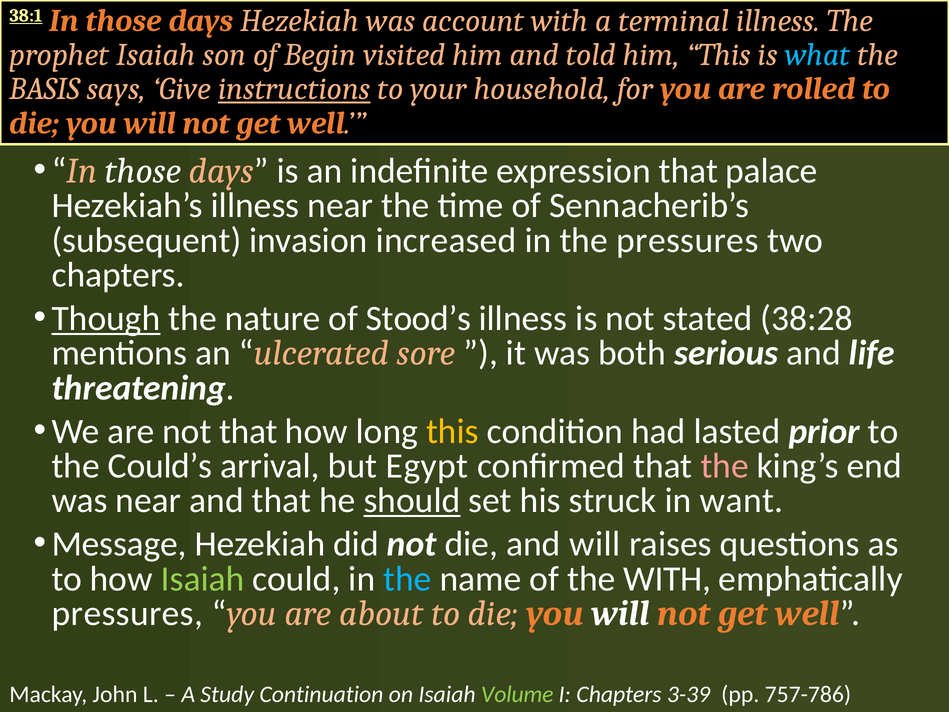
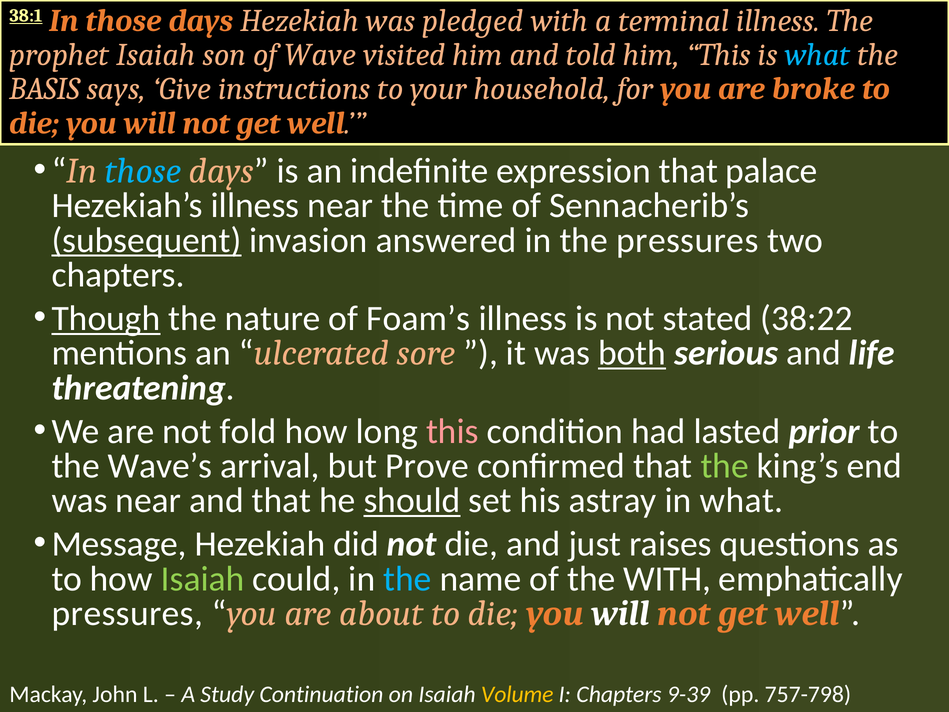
account: account -> pledged
Begin: Begin -> Wave
instructions underline: present -> none
rolled: rolled -> broke
those at (143, 171) colour: white -> light blue
subsequent underline: none -> present
increased: increased -> answered
Stood’s: Stood’s -> Foam’s
38:28: 38:28 -> 38:22
both underline: none -> present
not that: that -> fold
this at (452, 431) colour: yellow -> pink
Could’s: Could’s -> Wave’s
Egypt: Egypt -> Prove
the at (725, 466) colour: pink -> light green
struck: struck -> astray
in want: want -> what
and will: will -> just
Volume colour: light green -> yellow
3-39: 3-39 -> 9-39
757-786: 757-786 -> 757-798
